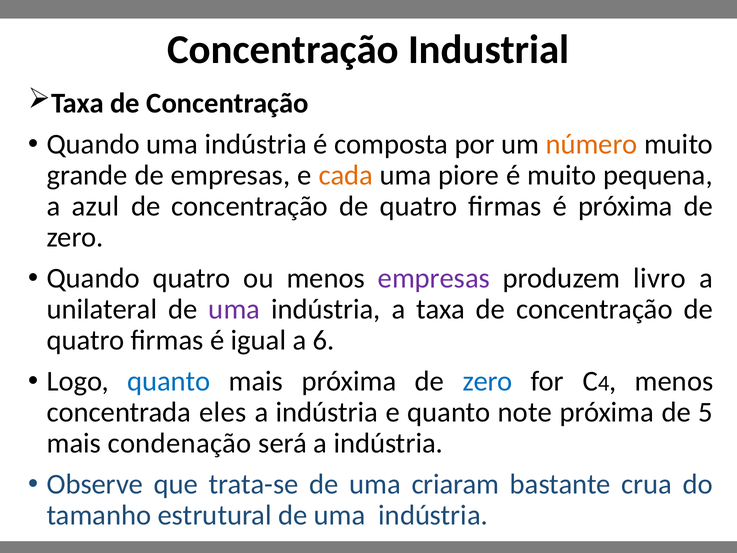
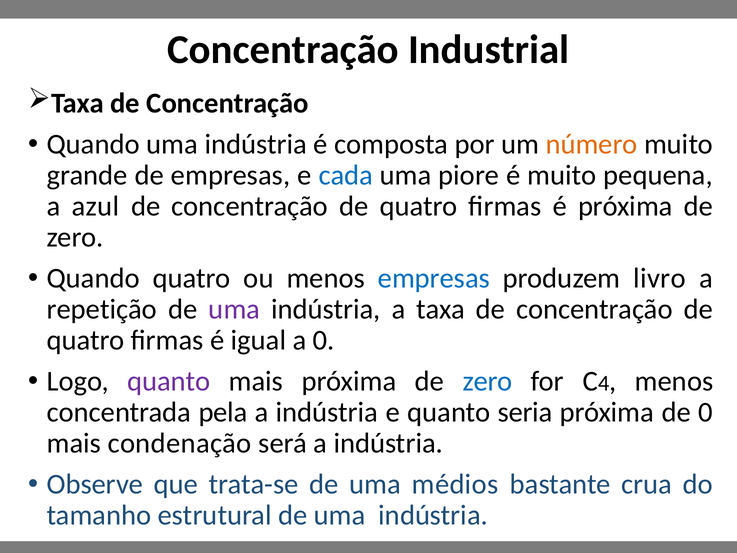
cada colour: orange -> blue
empresas at (434, 278) colour: purple -> blue
unilateral: unilateral -> repetição
a 6: 6 -> 0
quanto at (169, 381) colour: blue -> purple
eles: eles -> pela
note: note -> seria
de 5: 5 -> 0
criaram: criaram -> médios
